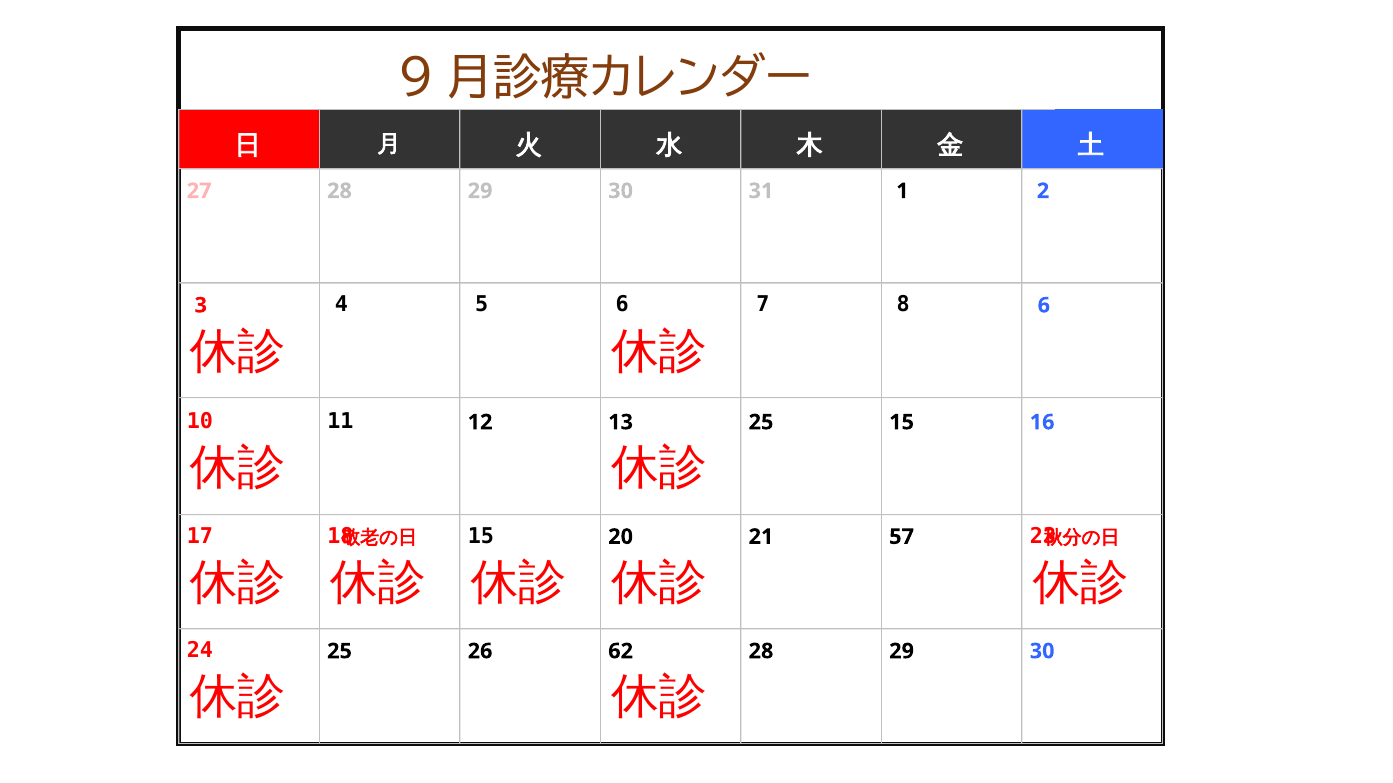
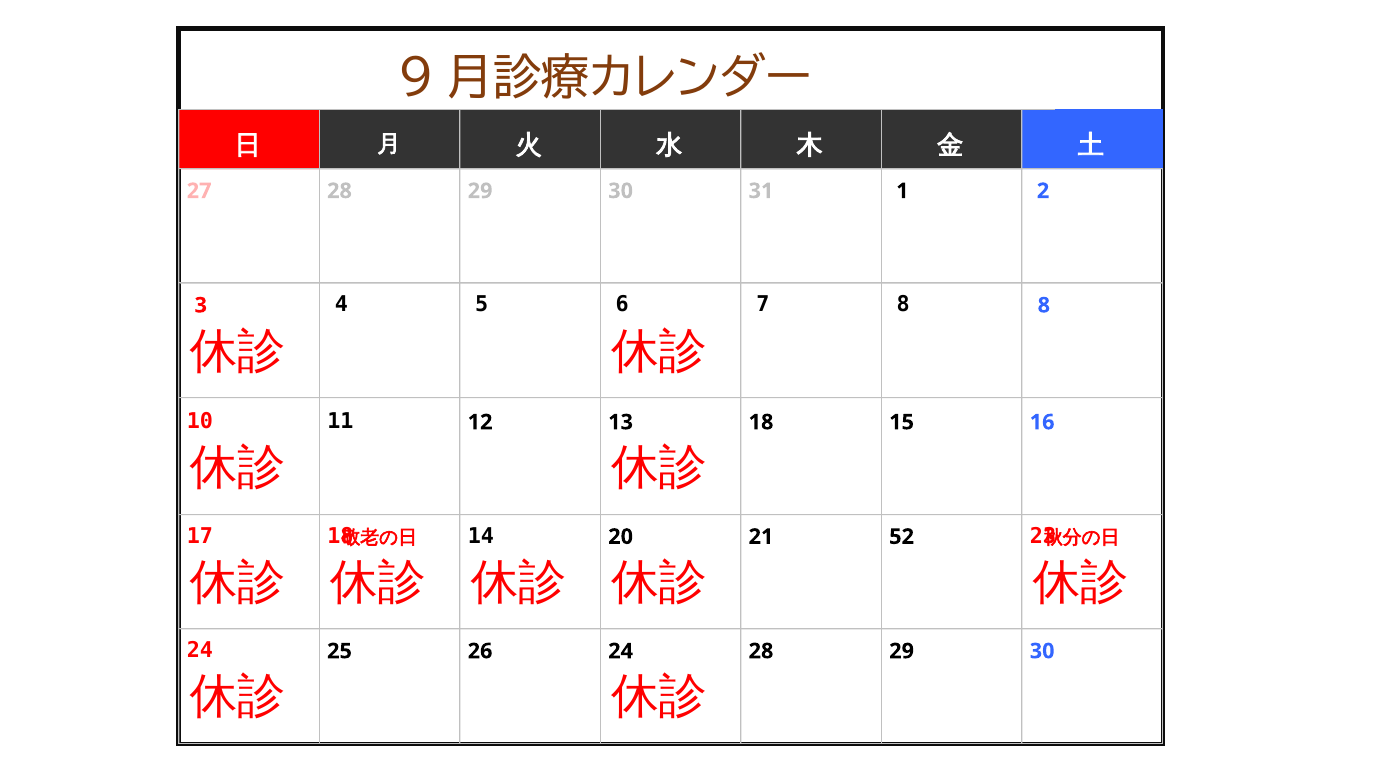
8 6: 6 -> 8
13 25: 25 -> 18
15 at (481, 536): 15 -> 14
57: 57 -> 52
26 62: 62 -> 24
